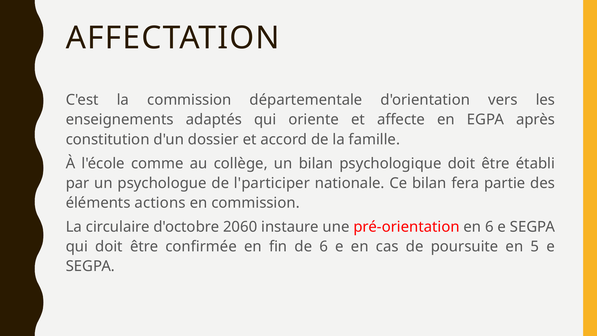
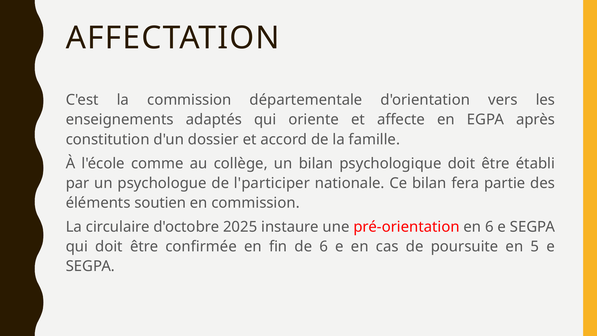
actions: actions -> soutien
2060: 2060 -> 2025
